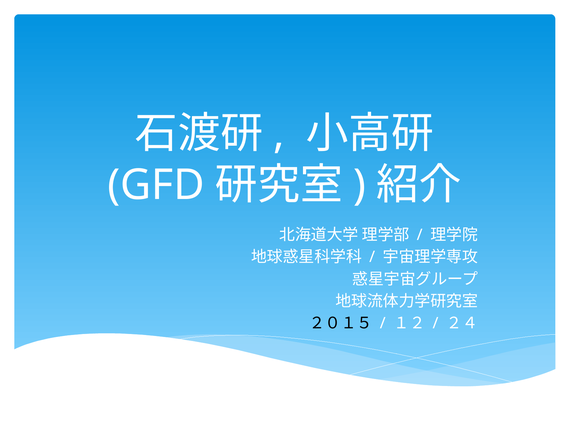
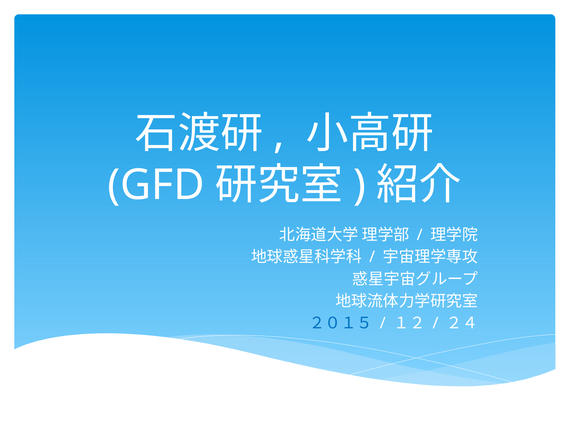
２０１５ colour: black -> blue
